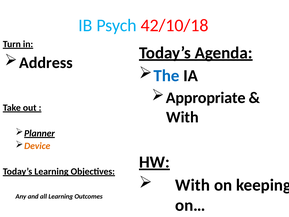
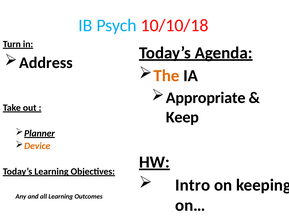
42/10/18: 42/10/18 -> 10/10/18
The colour: blue -> orange
With at (182, 117): With -> Keep
With at (193, 185): With -> Intro
